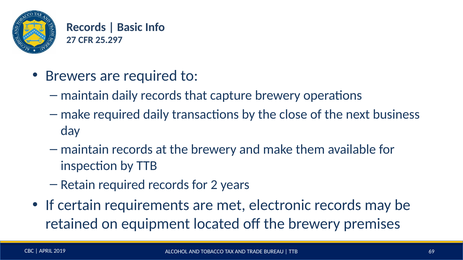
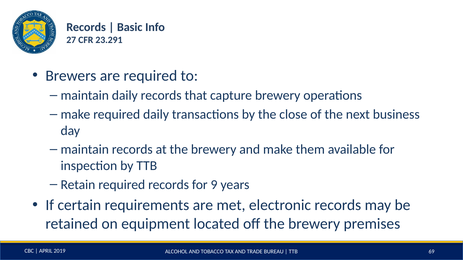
25.297: 25.297 -> 23.291
2: 2 -> 9
